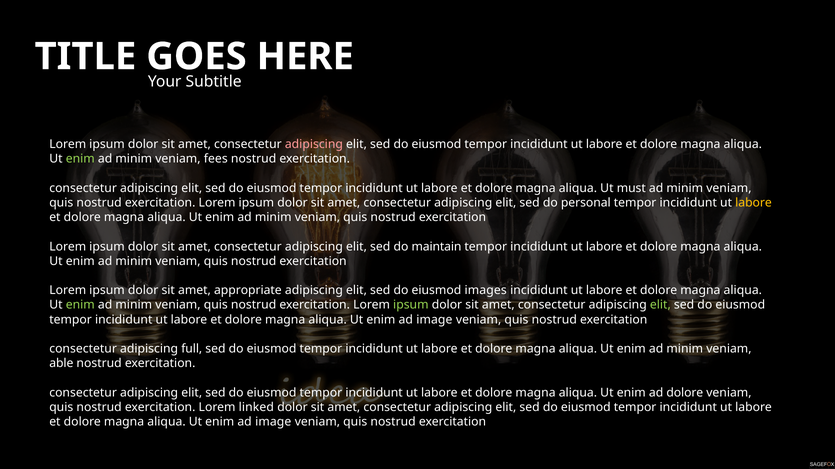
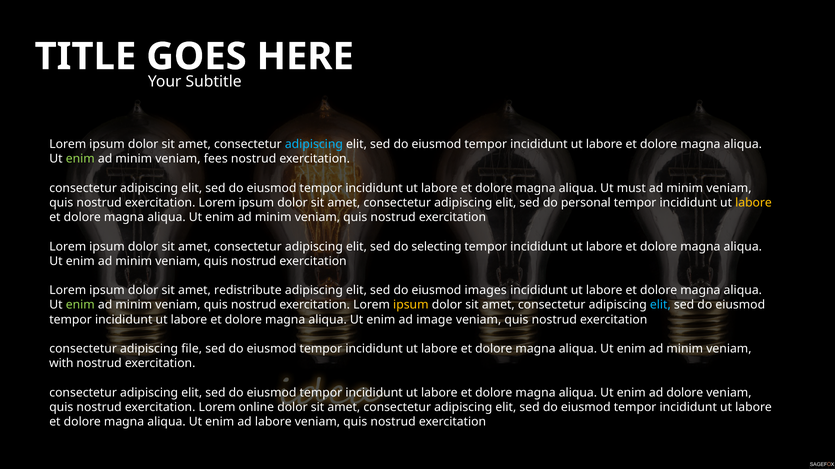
adipiscing at (314, 145) colour: pink -> light blue
maintain: maintain -> selecting
appropriate: appropriate -> redistribute
ipsum at (411, 305) colour: light green -> yellow
elit at (660, 305) colour: light green -> light blue
full: full -> file
able: able -> with
linked: linked -> online
image at (273, 422): image -> labore
